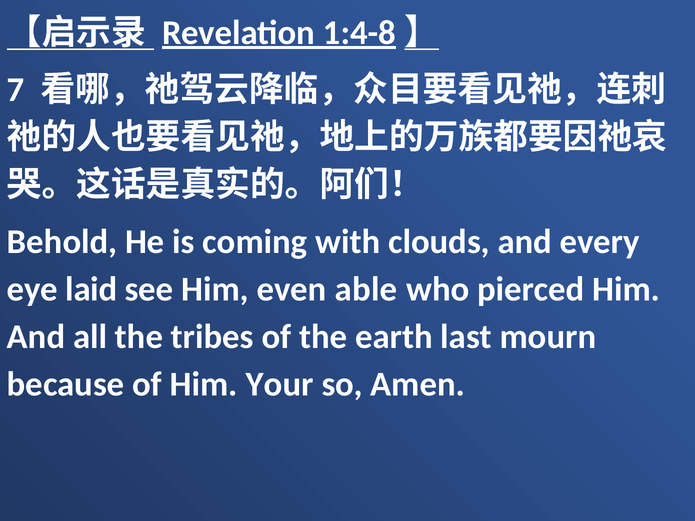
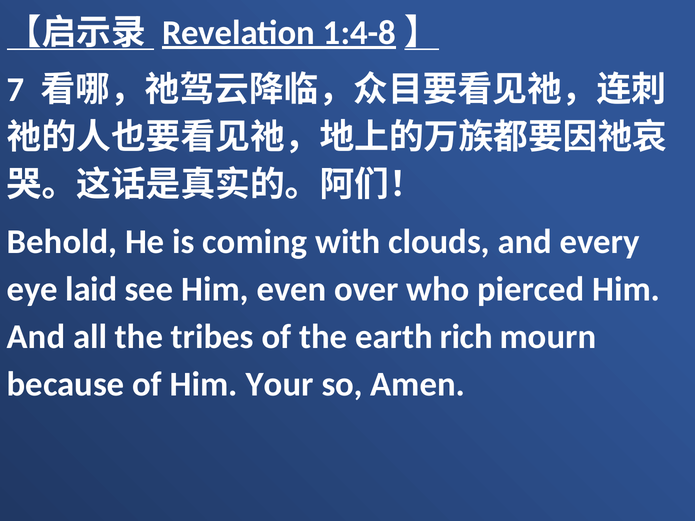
able: able -> over
last: last -> rich
